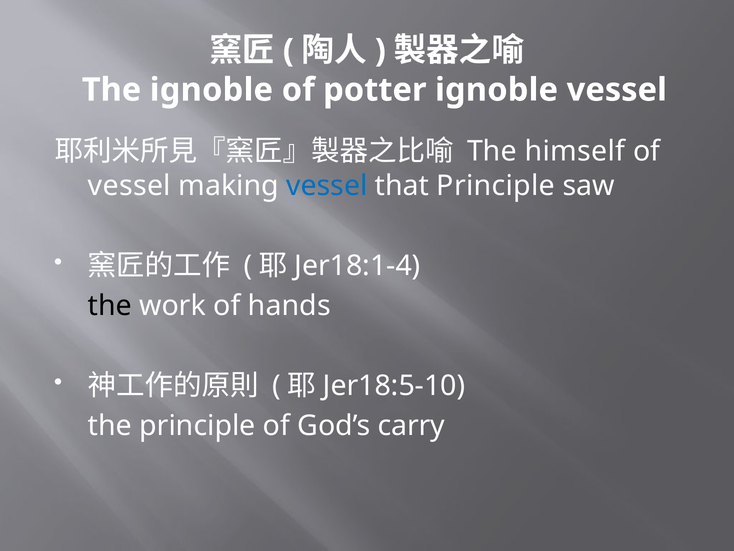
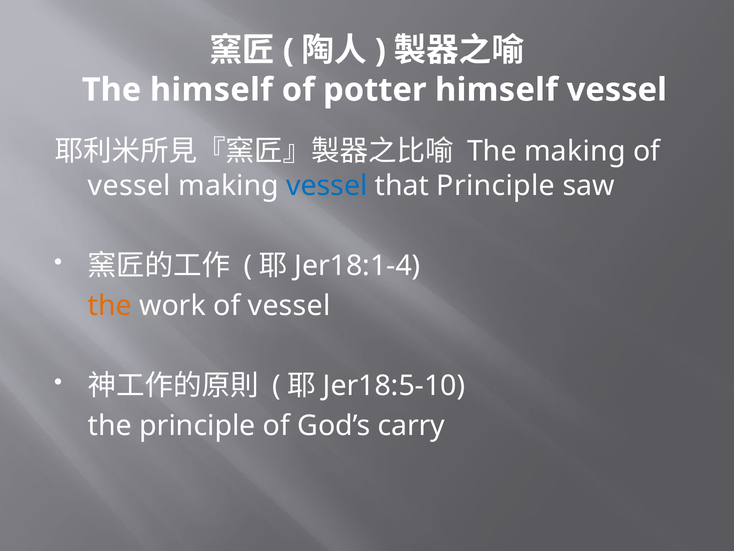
The ignoble: ignoble -> himself
potter ignoble: ignoble -> himself
The himself: himself -> making
the at (110, 305) colour: black -> orange
work of hands: hands -> vessel
